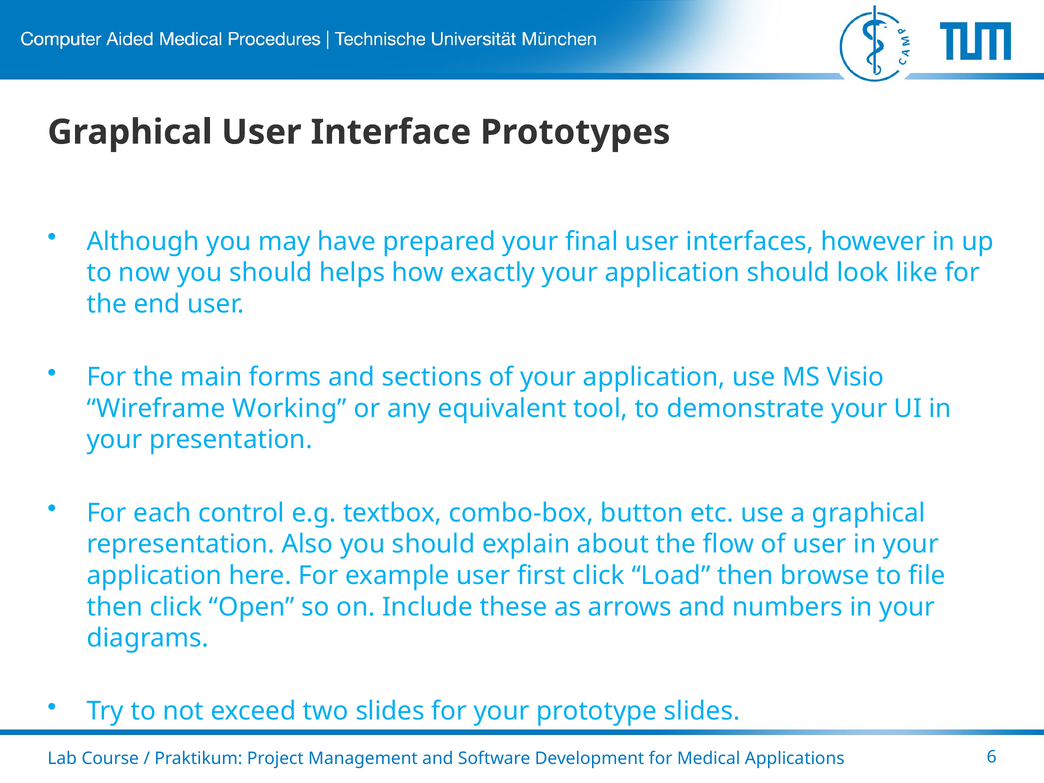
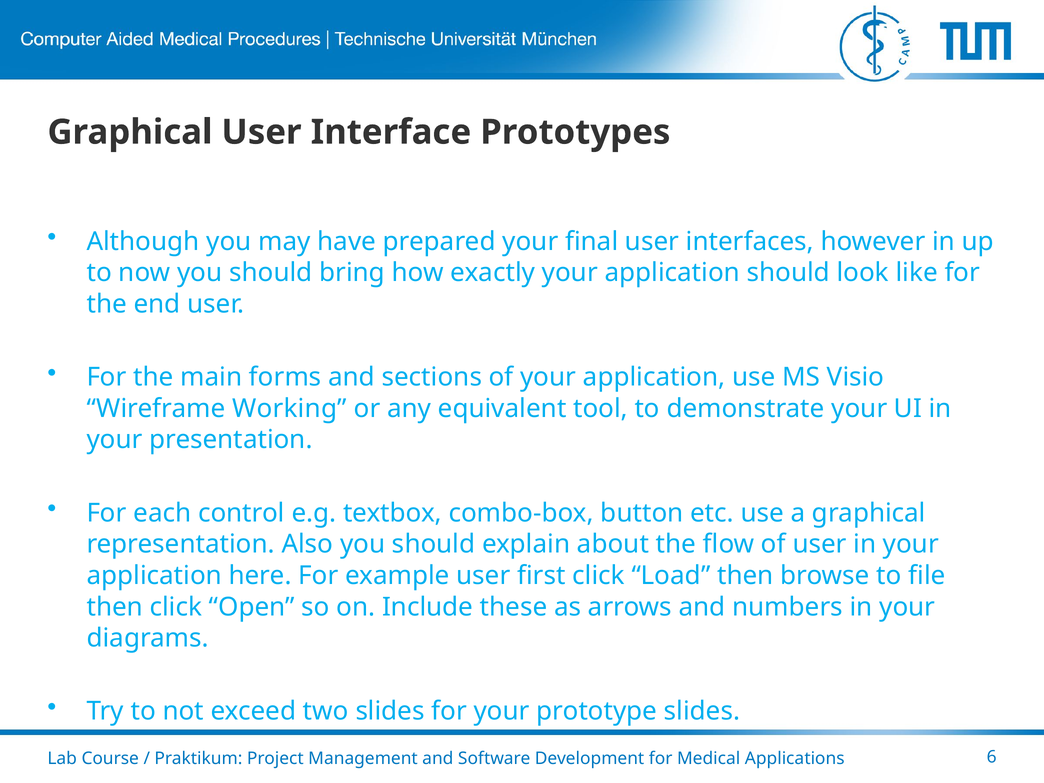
helps: helps -> bring
